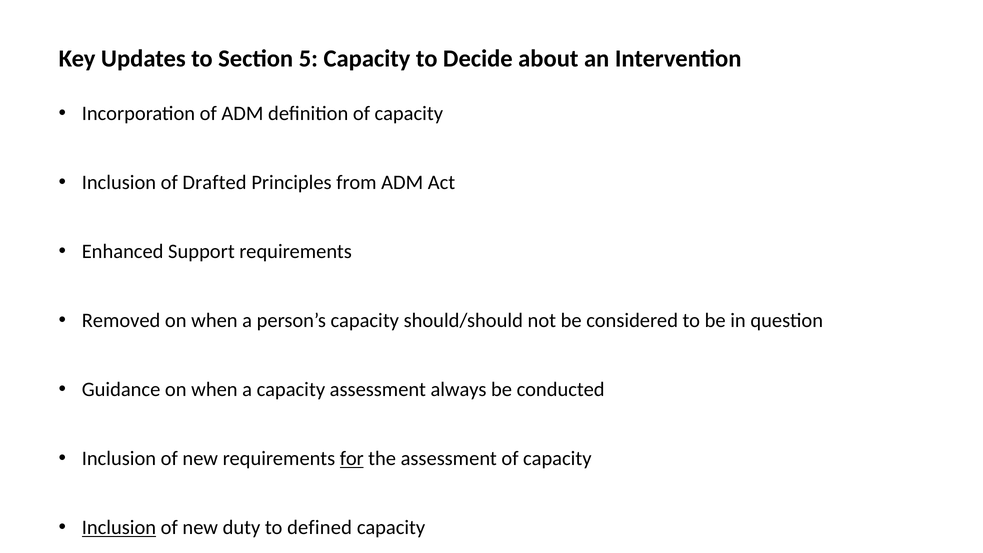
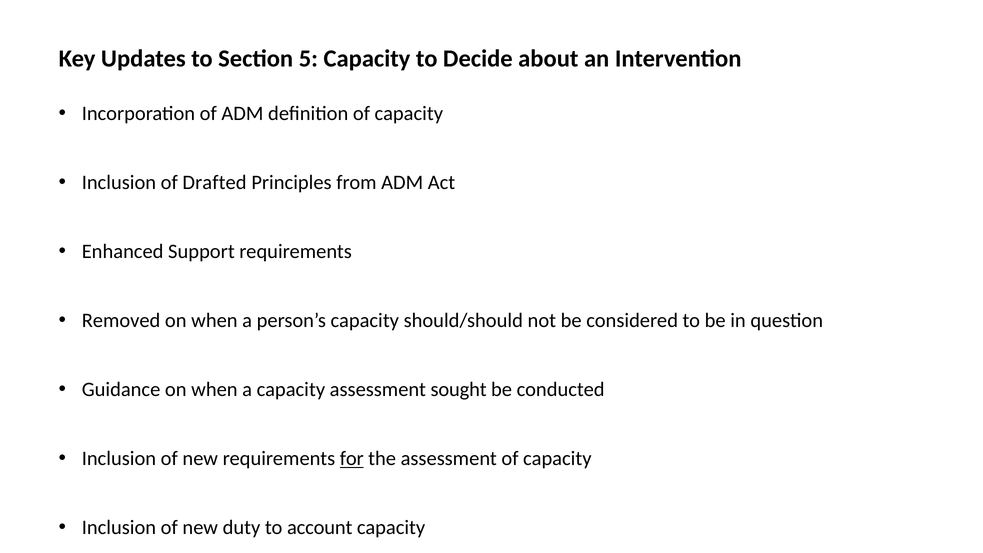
always: always -> sought
Inclusion at (119, 528) underline: present -> none
defined: defined -> account
